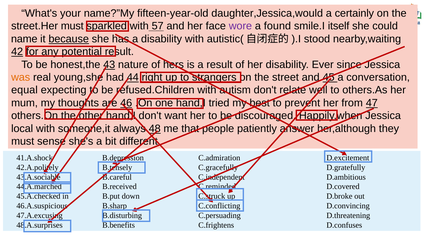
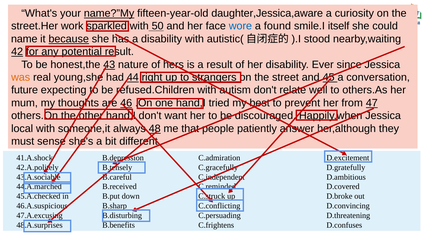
name?”My underline: none -> present
daughter,Jessica,would: daughter,Jessica,would -> daughter,Jessica,aware
certainly: certainly -> curiosity
street.Her must: must -> work
57: 57 -> 50
wore colour: purple -> blue
equal: equal -> future
